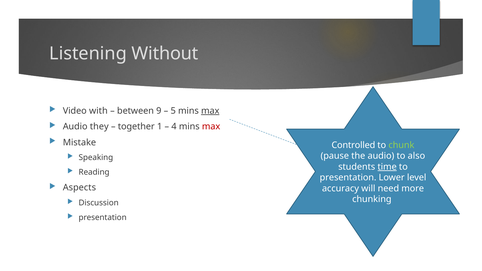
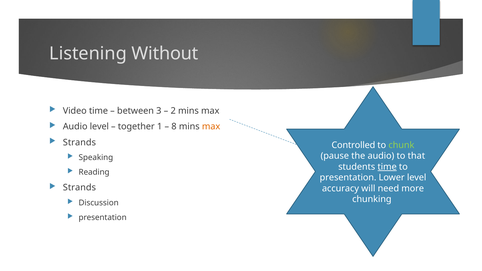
Video with: with -> time
9: 9 -> 3
5: 5 -> 2
max at (210, 111) underline: present -> none
Audio they: they -> level
4: 4 -> 8
max at (211, 127) colour: red -> orange
Mistake at (79, 143): Mistake -> Strands
also: also -> that
Aspects at (79, 188): Aspects -> Strands
